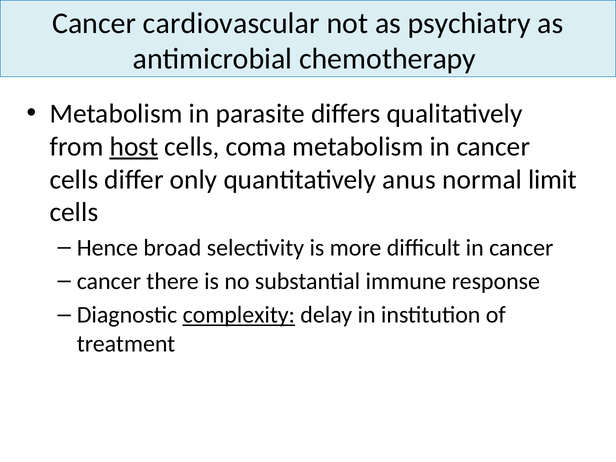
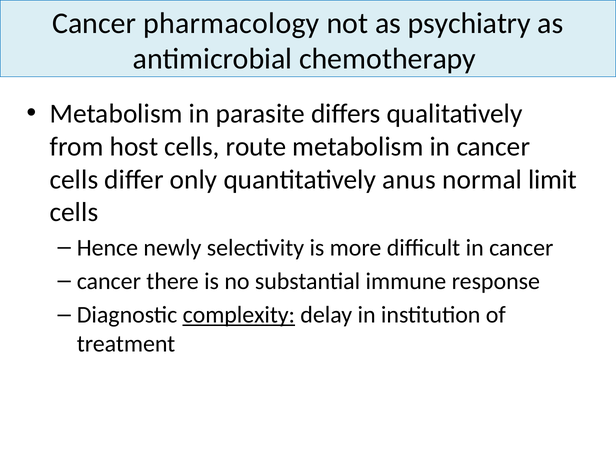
cardiovascular: cardiovascular -> pharmacology
host underline: present -> none
coma: coma -> route
broad: broad -> newly
